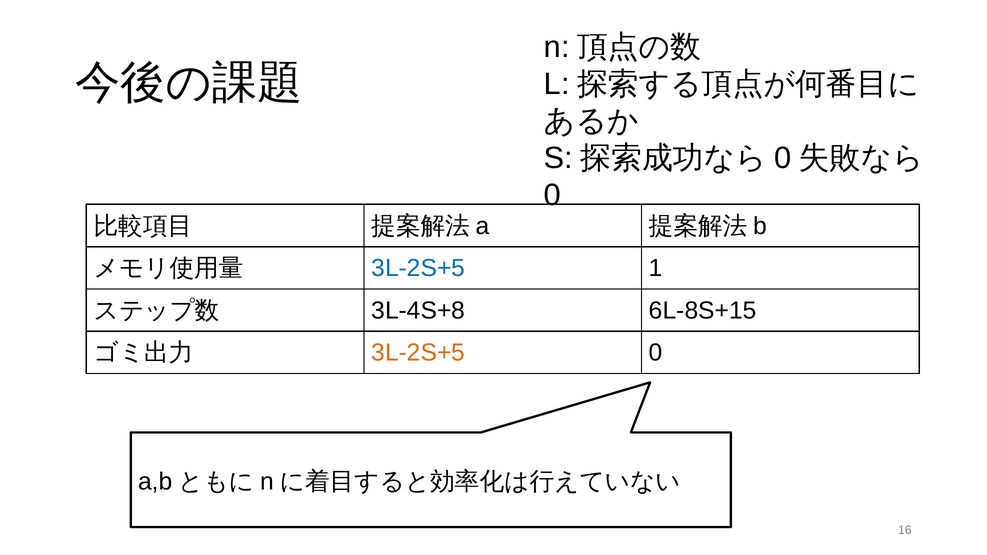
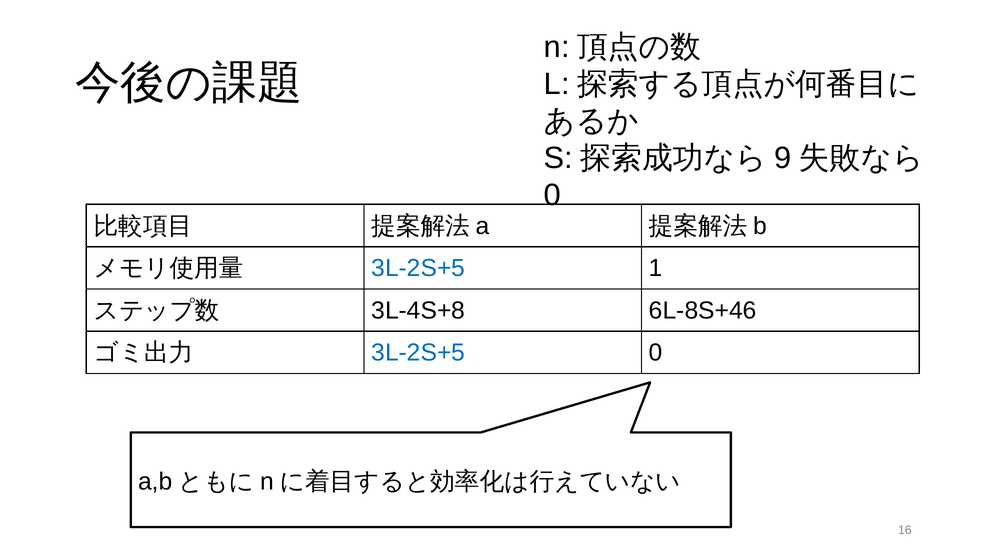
0 at (783, 158): 0 -> 9
6L-8S+15: 6L-8S+15 -> 6L-8S+46
3L-2S+5 at (418, 353) colour: orange -> blue
